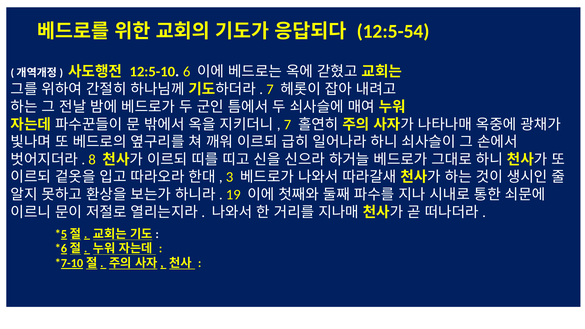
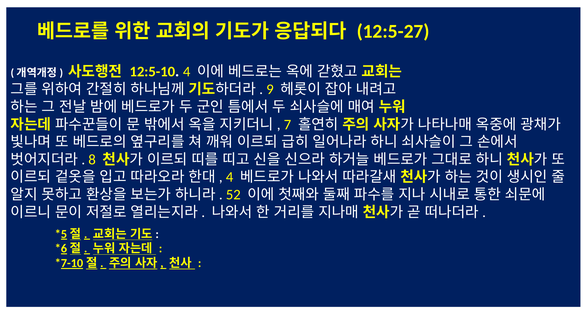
12:5-54: 12:5-54 -> 12:5-27
12:5-10 6: 6 -> 4
7 at (270, 89): 7 -> 9
3 at (230, 177): 3 -> 4
19: 19 -> 52
